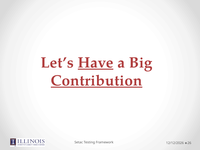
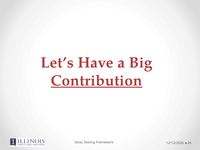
Have underline: present -> none
